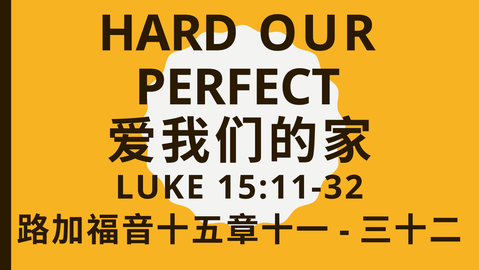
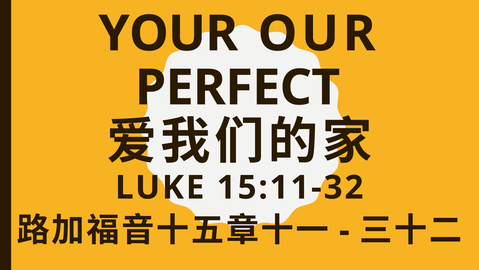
HARD: HARD -> YOUR
